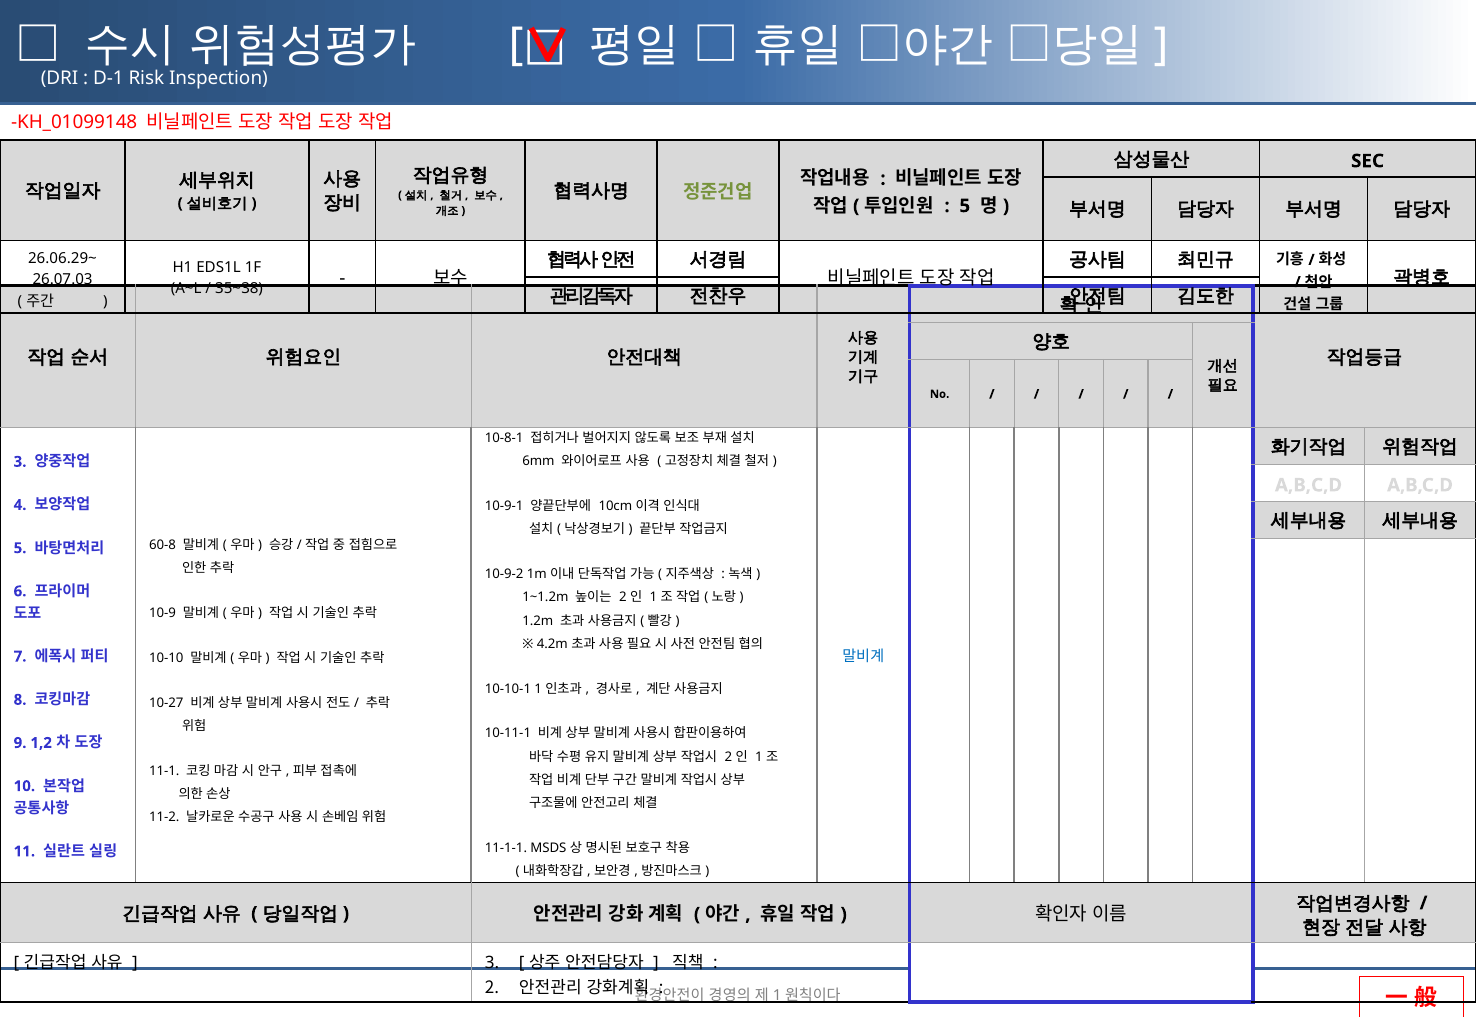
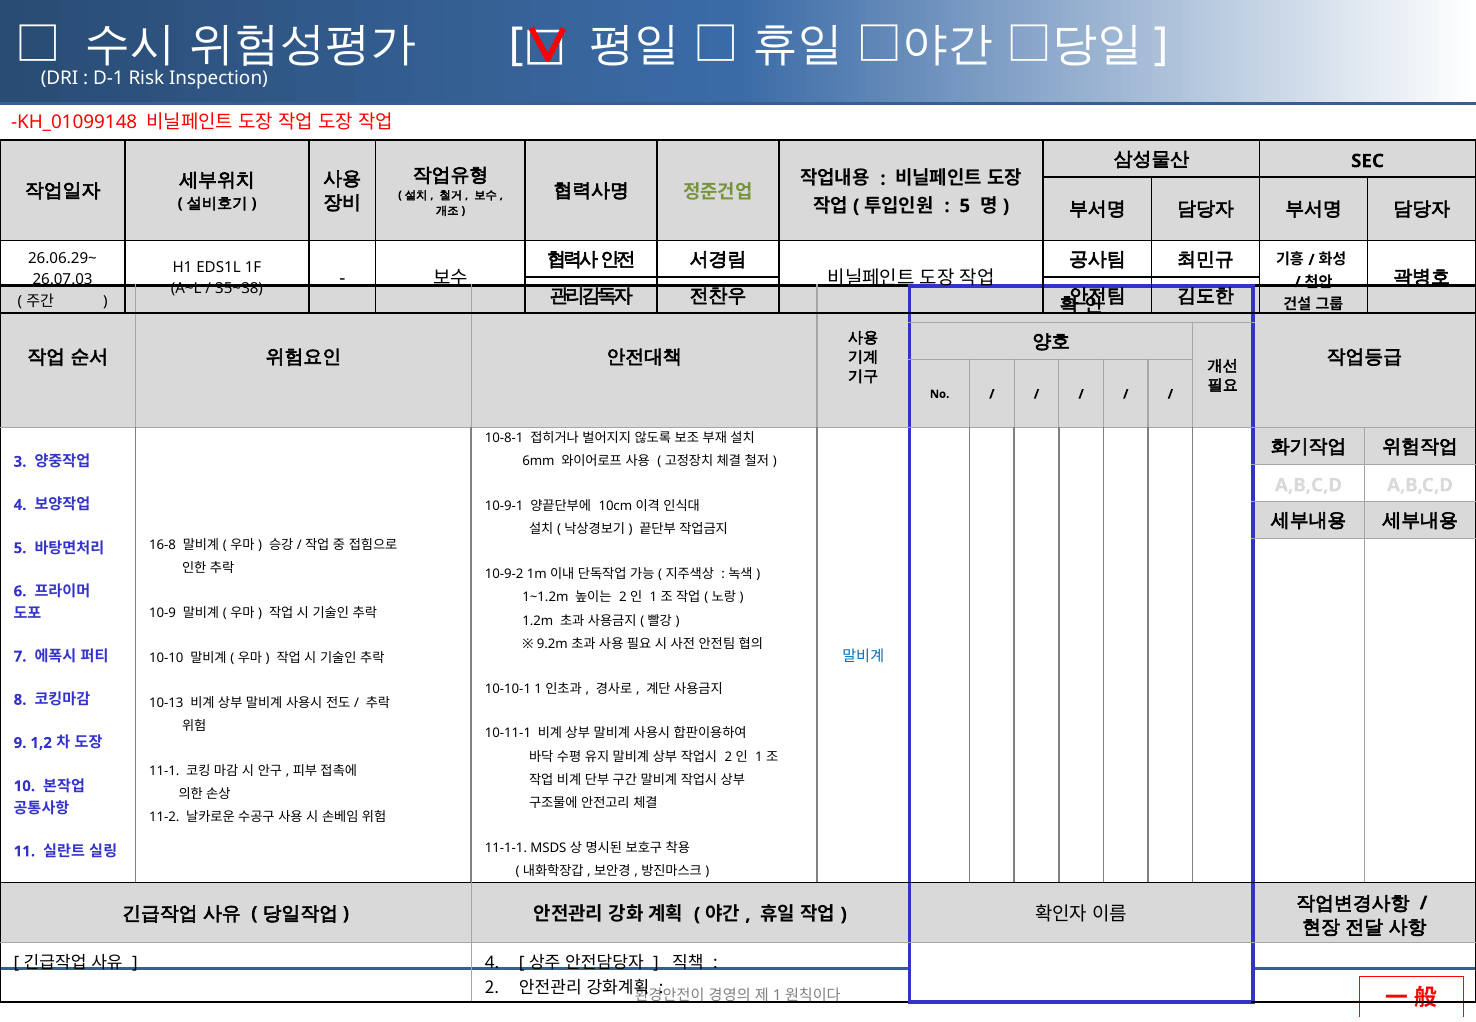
60-8: 60-8 -> 16-8
4.2m: 4.2m -> 9.2m
10-27: 10-27 -> 10-13
3 at (492, 963): 3 -> 4
